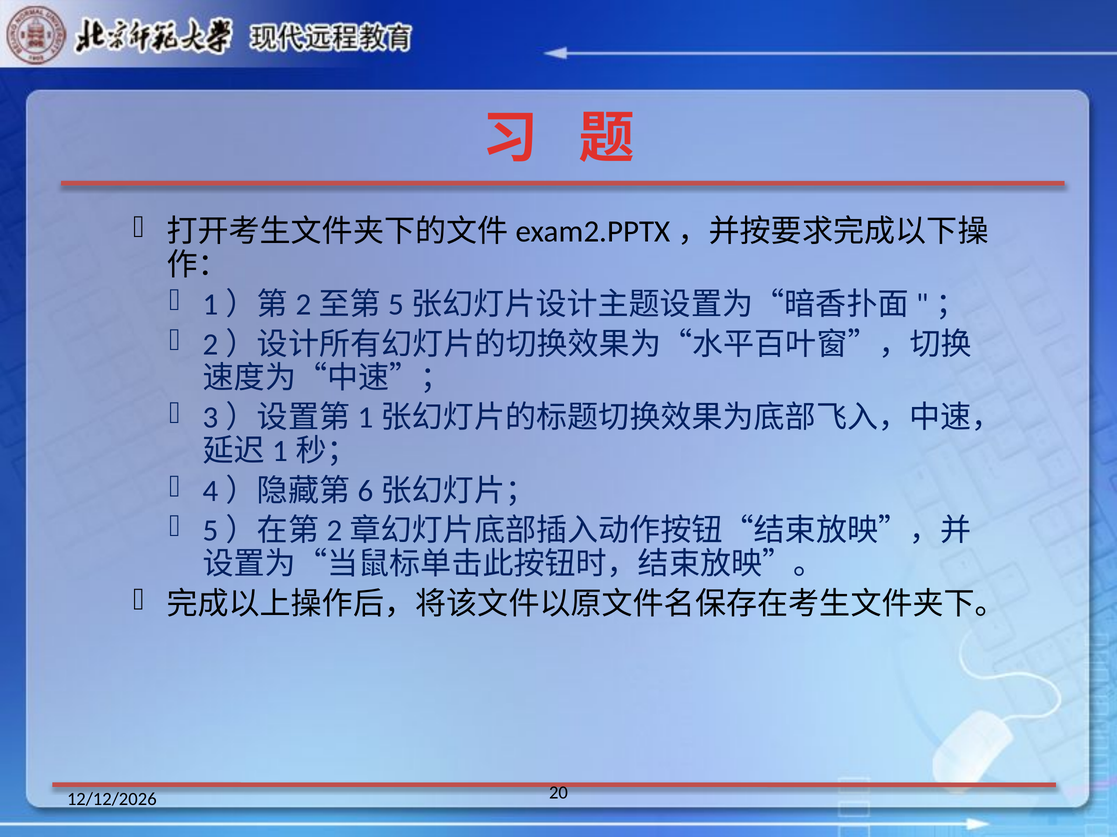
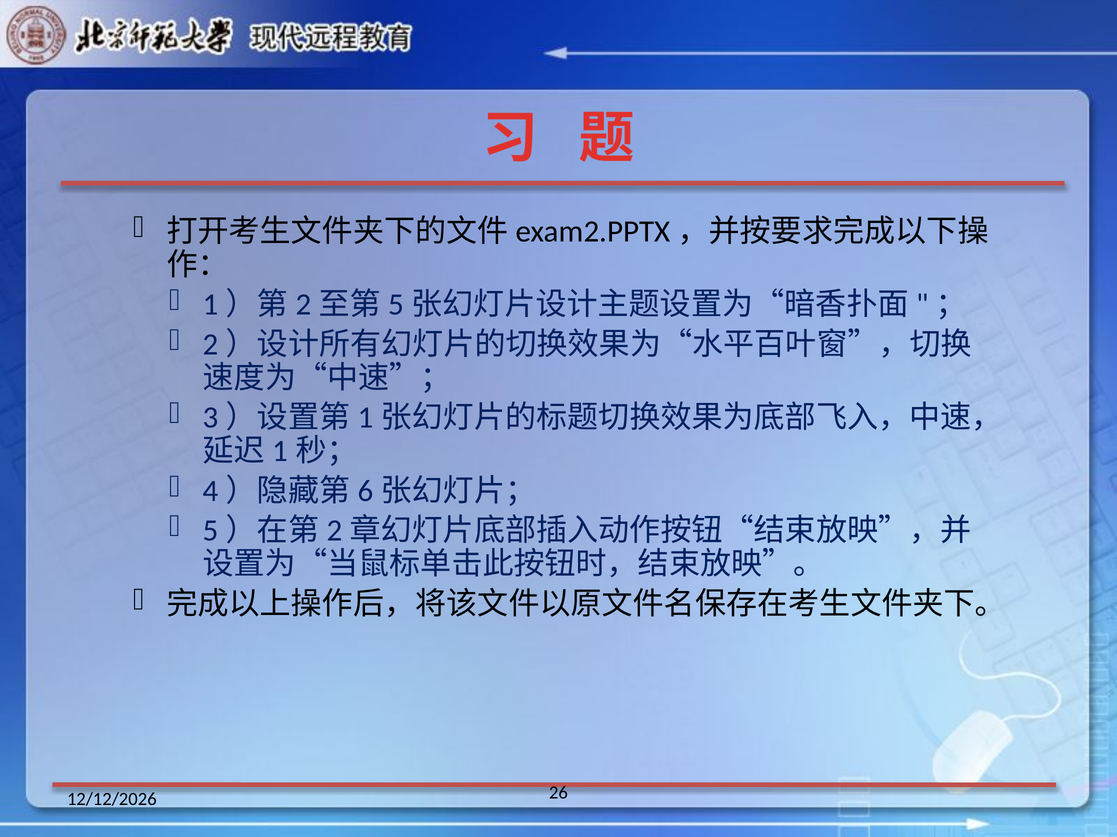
20: 20 -> 26
